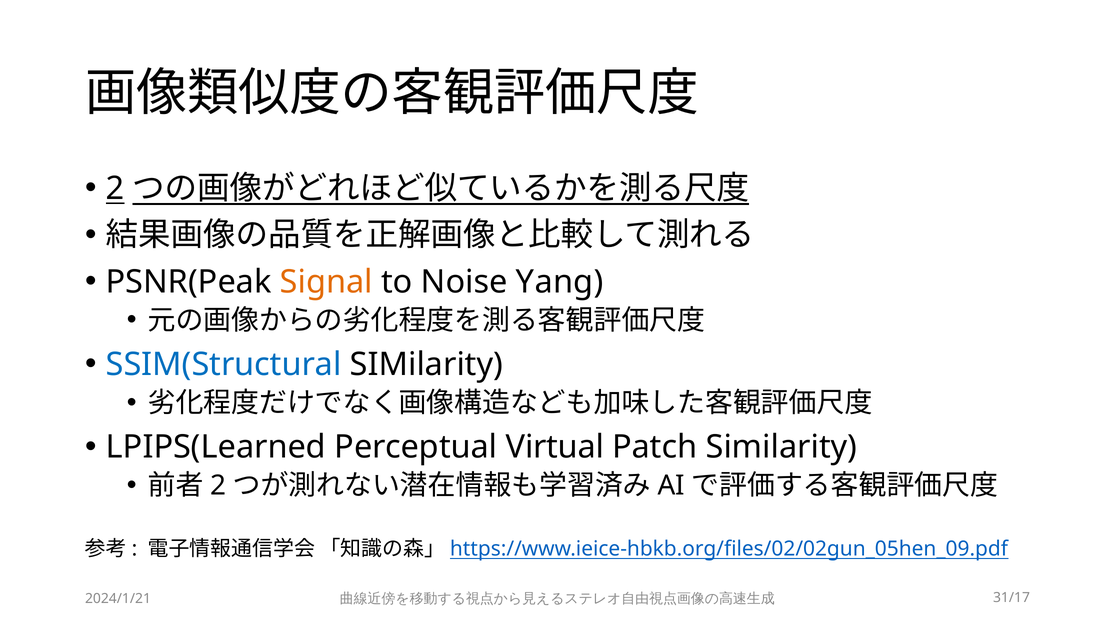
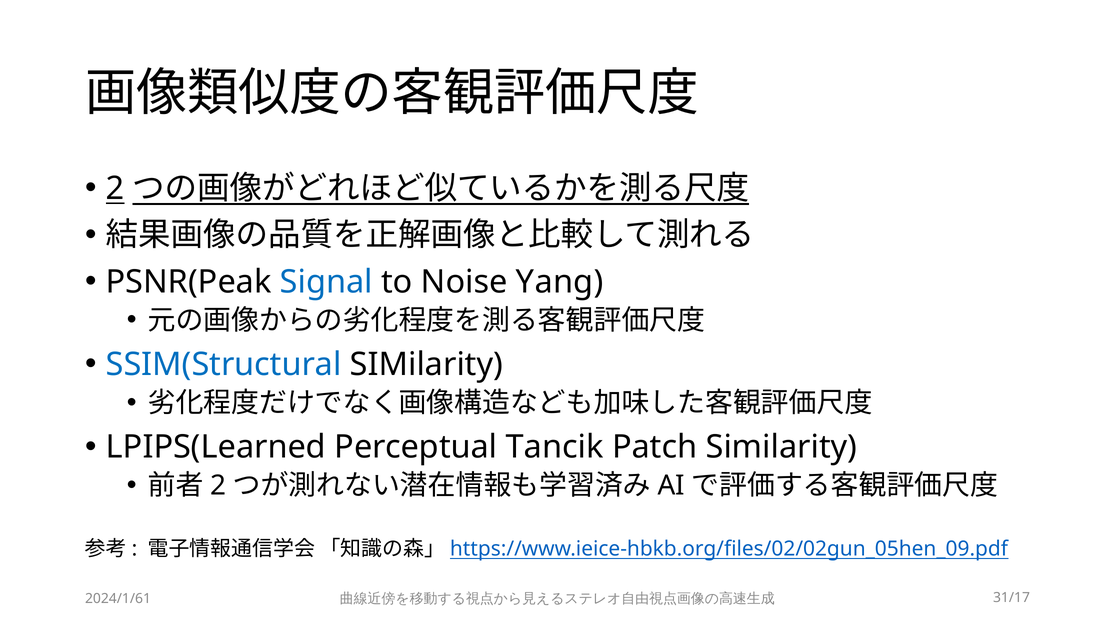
Signal colour: orange -> blue
Virtual: Virtual -> Tancik
2024/1/21: 2024/1/21 -> 2024/1/61
